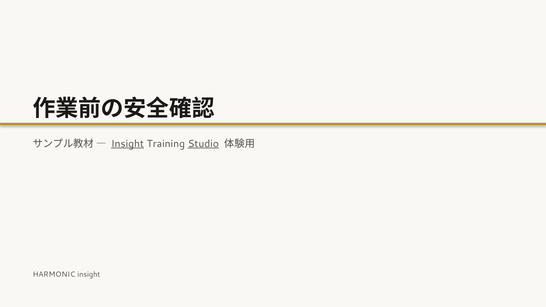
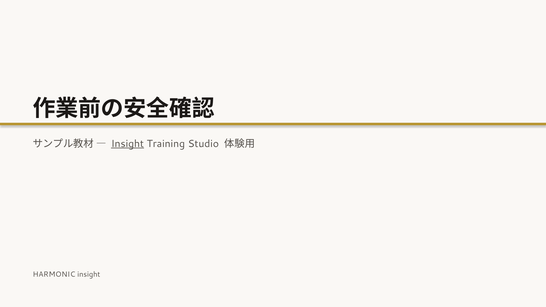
Studio underline: present -> none
